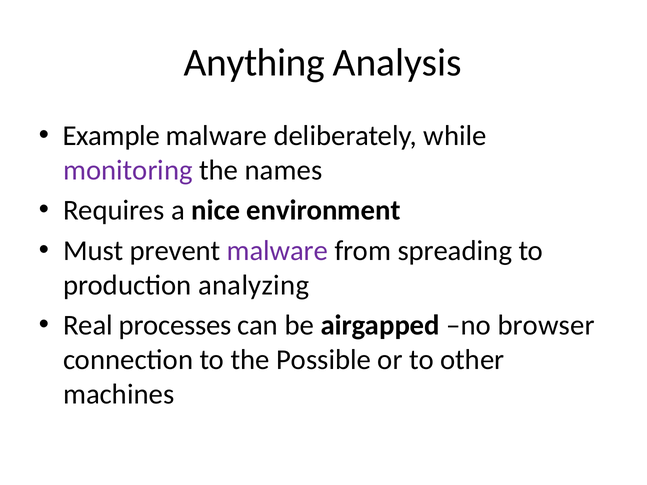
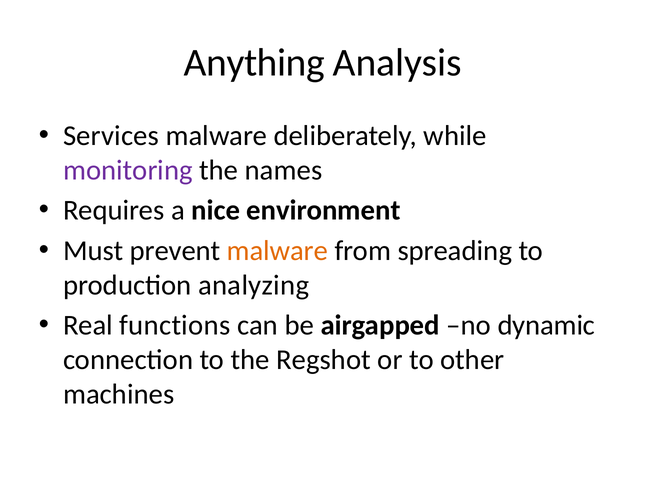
Example: Example -> Services
malware at (277, 251) colour: purple -> orange
processes: processes -> functions
browser: browser -> dynamic
Possible: Possible -> Regshot
